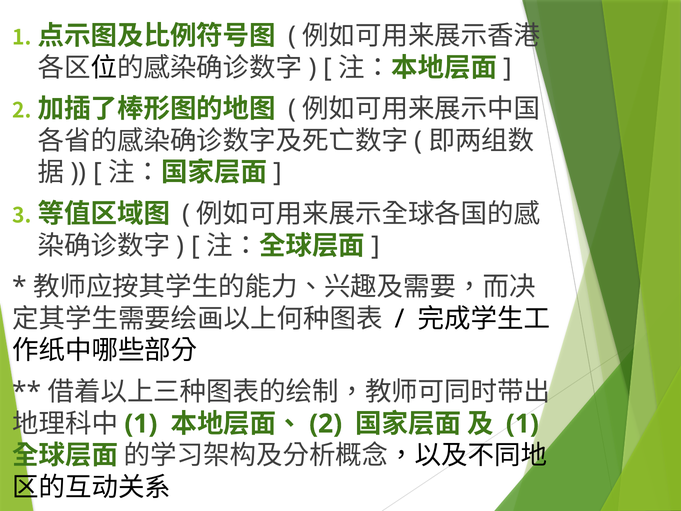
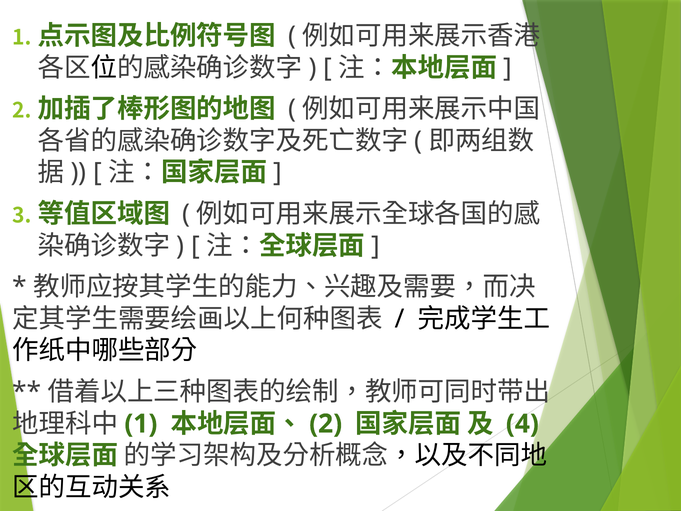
1 at (522, 424): 1 -> 4
